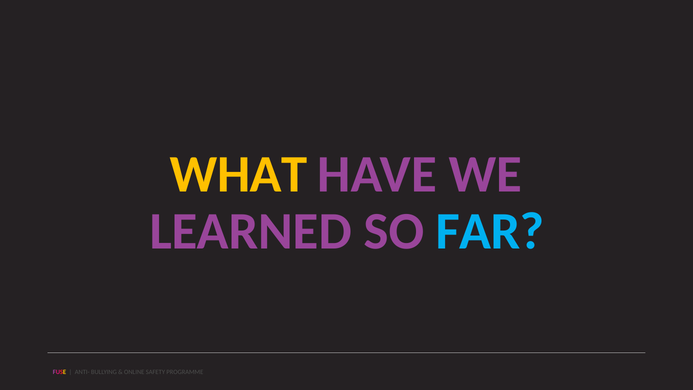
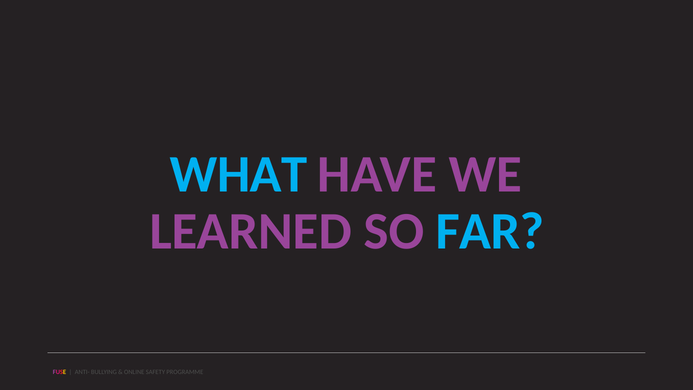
WHAT colour: yellow -> light blue
